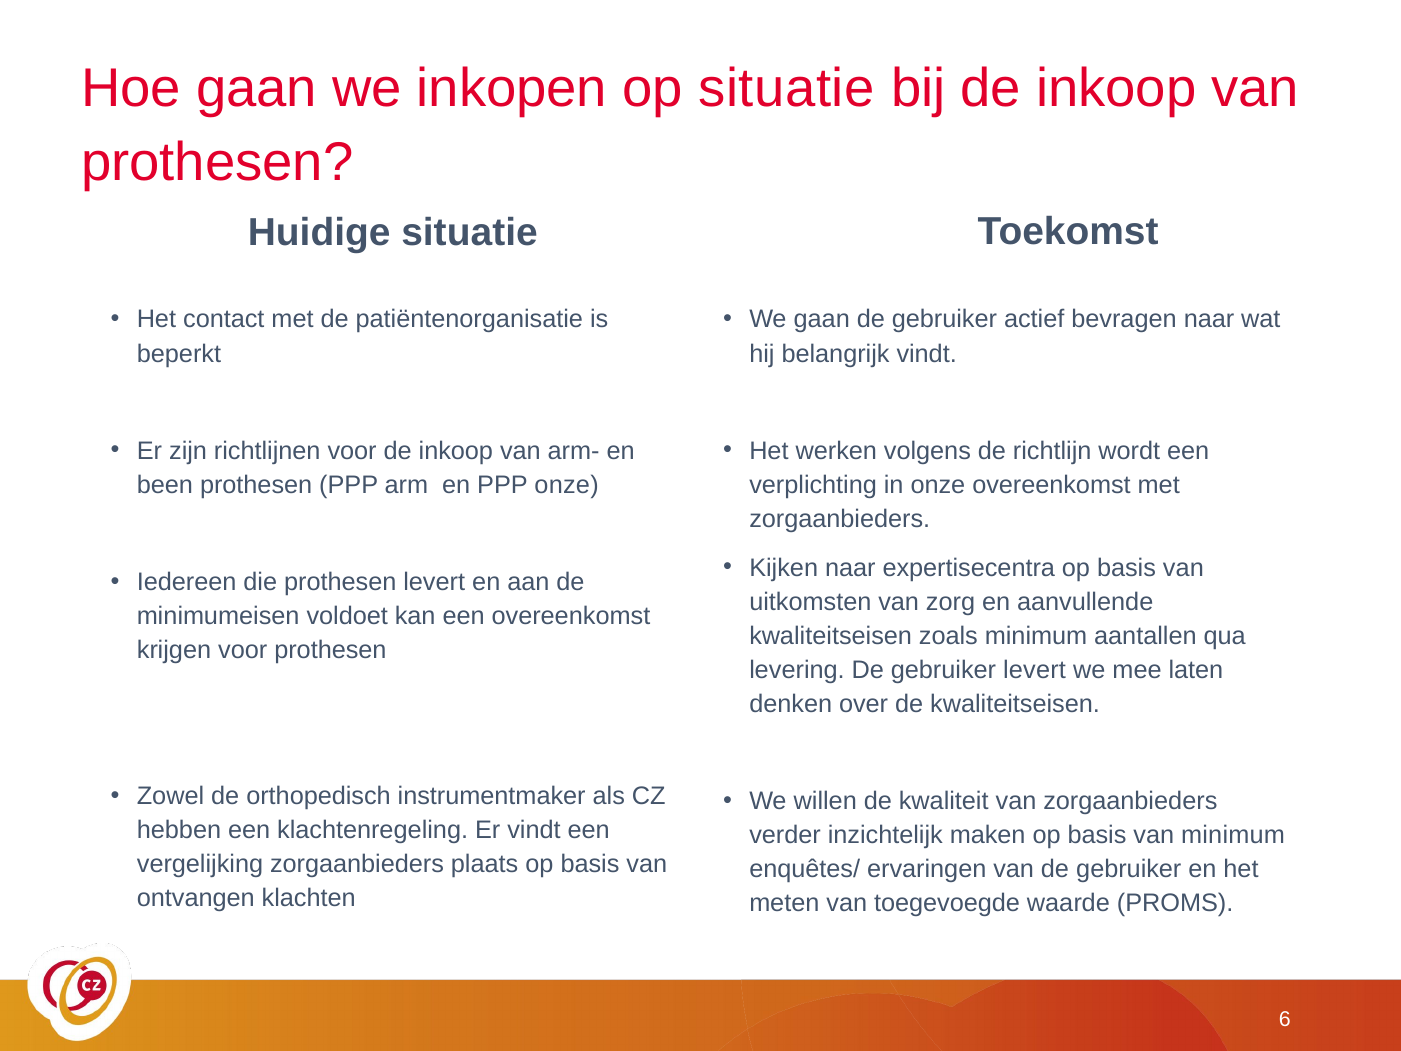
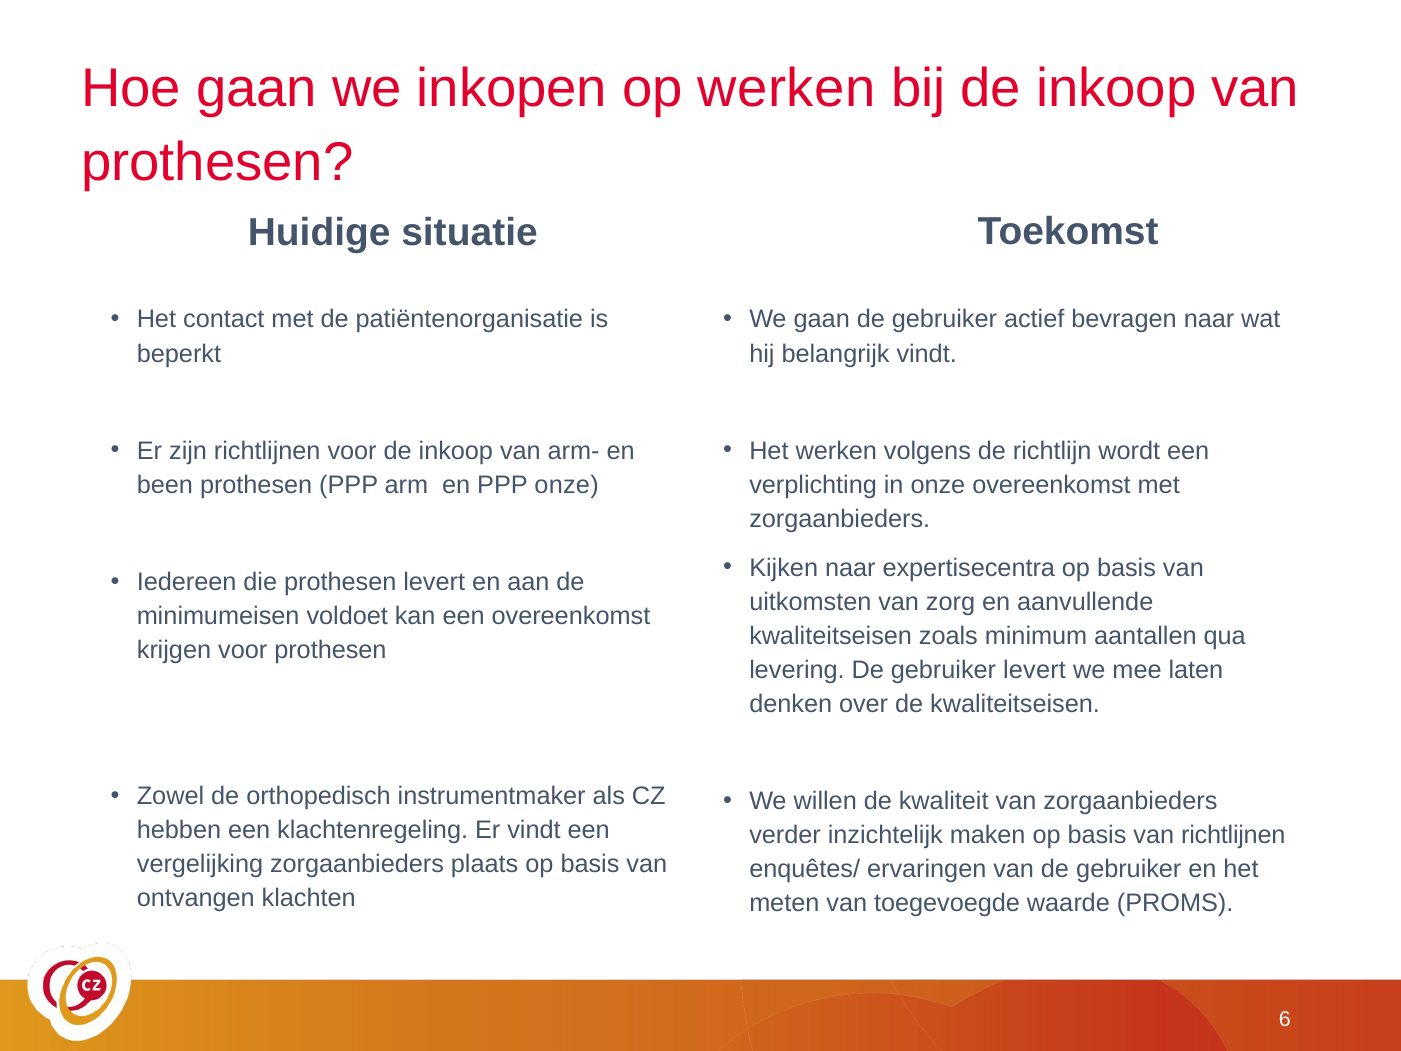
op situatie: situatie -> werken
van minimum: minimum -> richtlijnen
